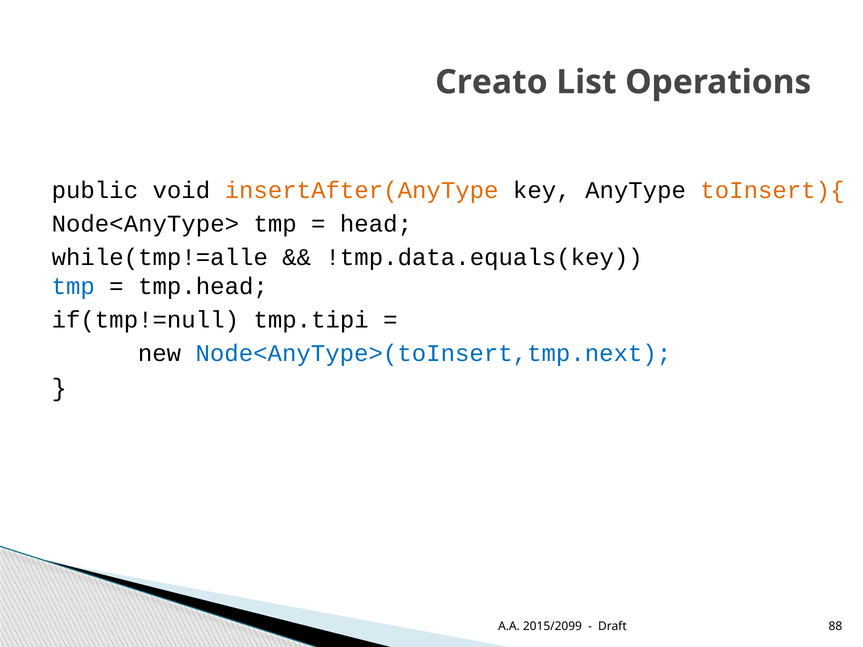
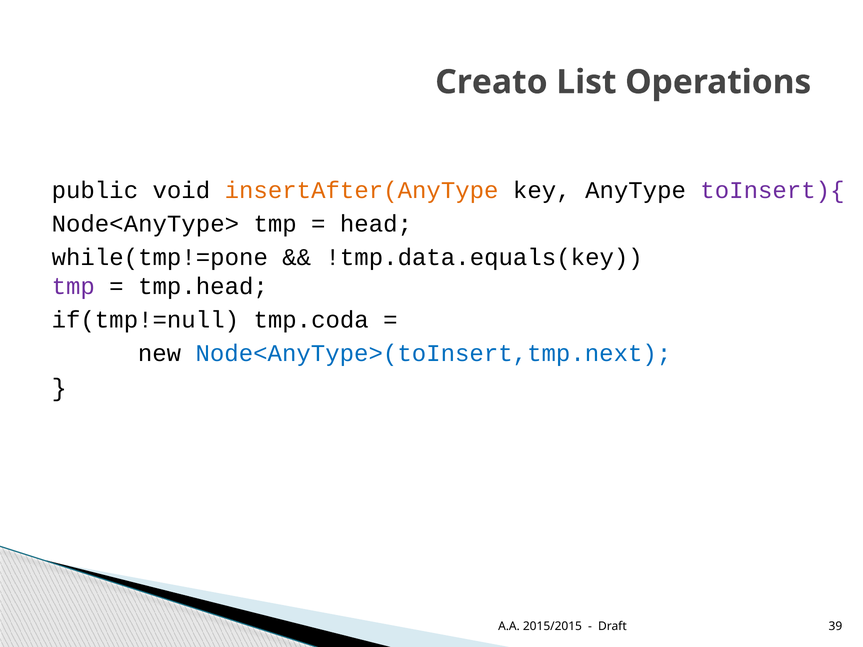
toInsert){ colour: orange -> purple
while(tmp!=alle: while(tmp!=alle -> while(tmp!=pone
tmp at (73, 286) colour: blue -> purple
tmp.tipi: tmp.tipi -> tmp.coda
2015/2099: 2015/2099 -> 2015/2015
88: 88 -> 39
